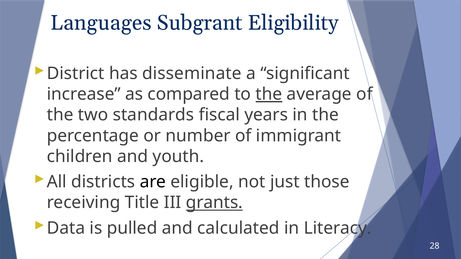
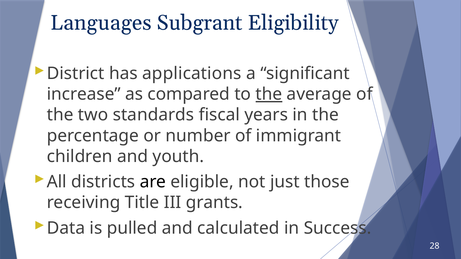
disseminate: disseminate -> applications
grants underline: present -> none
Literacy: Literacy -> Success
